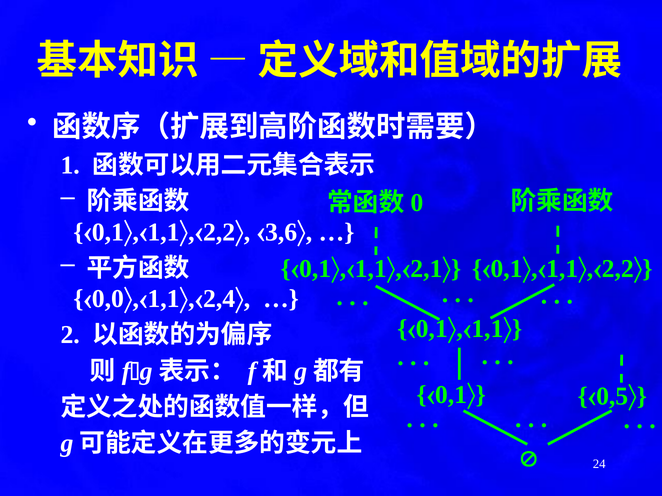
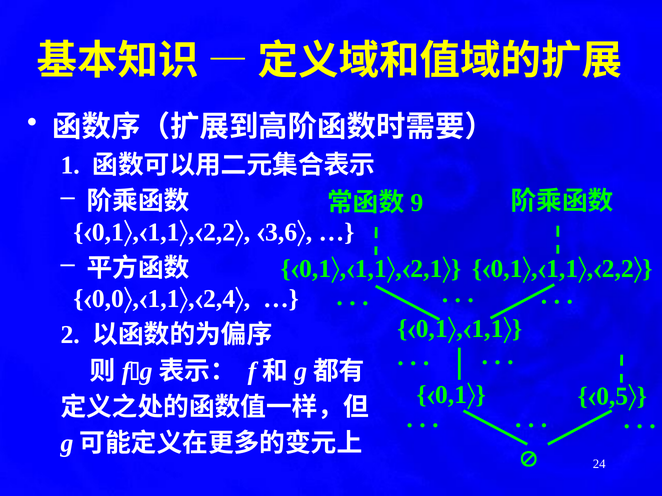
0: 0 -> 9
